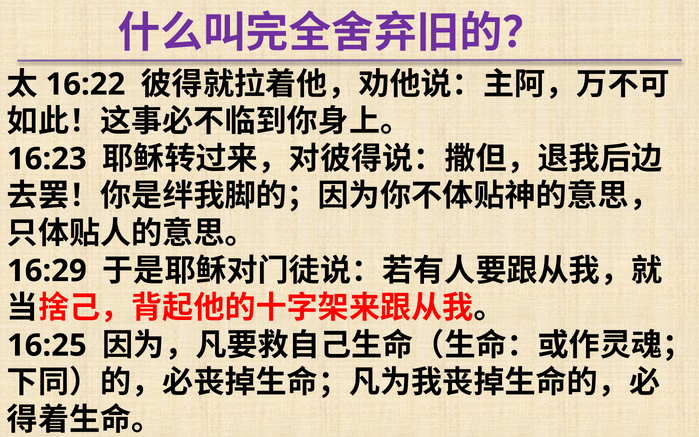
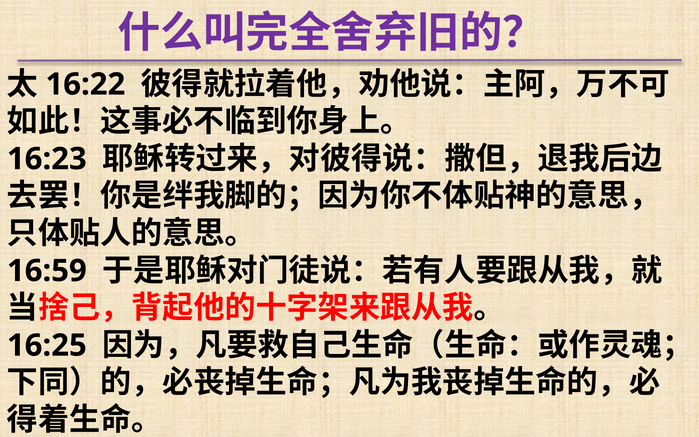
16:29: 16:29 -> 16:59
